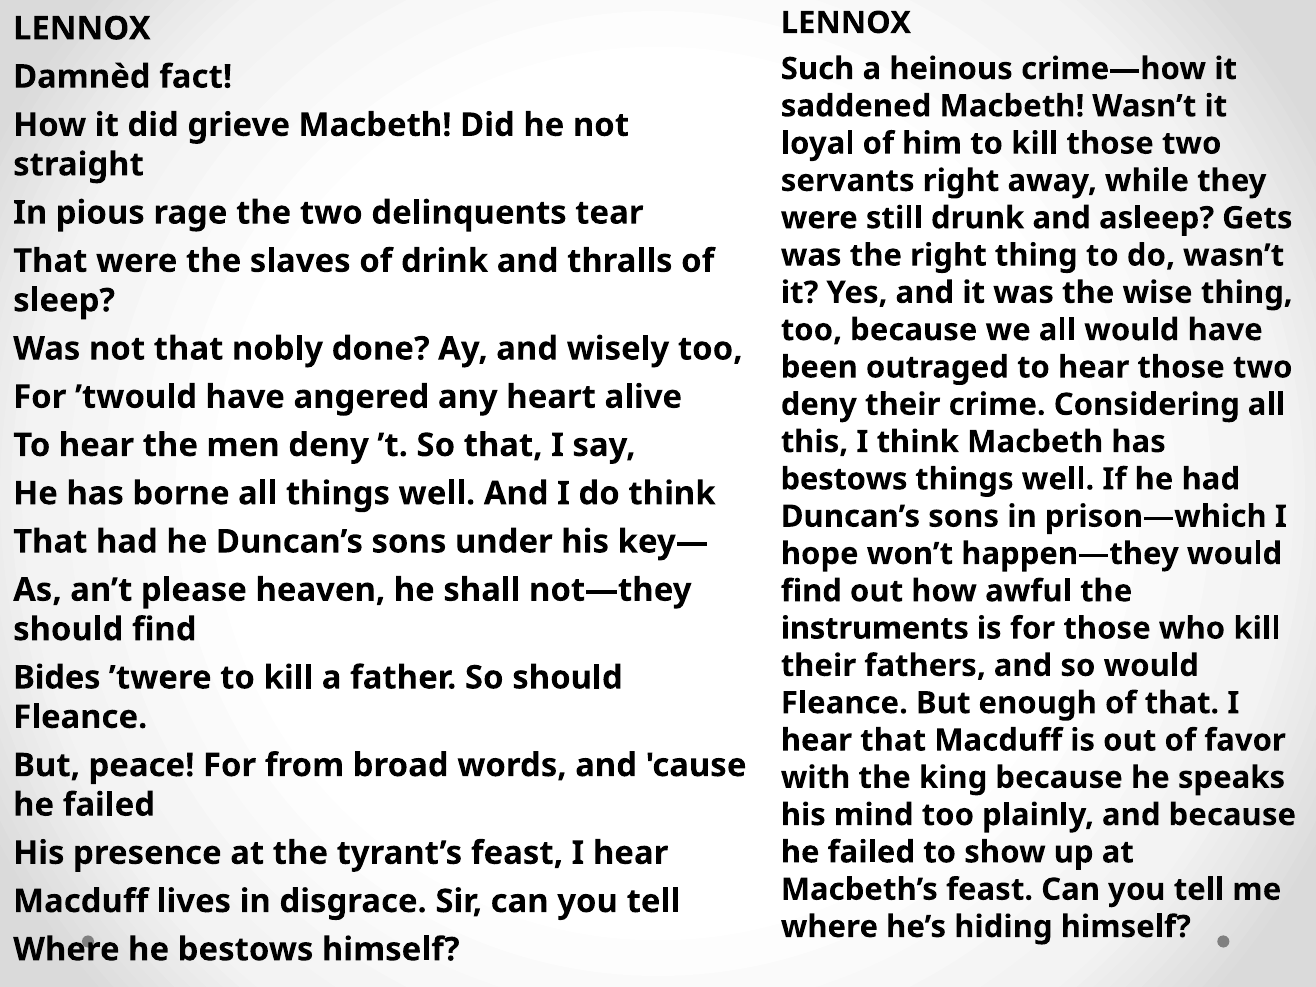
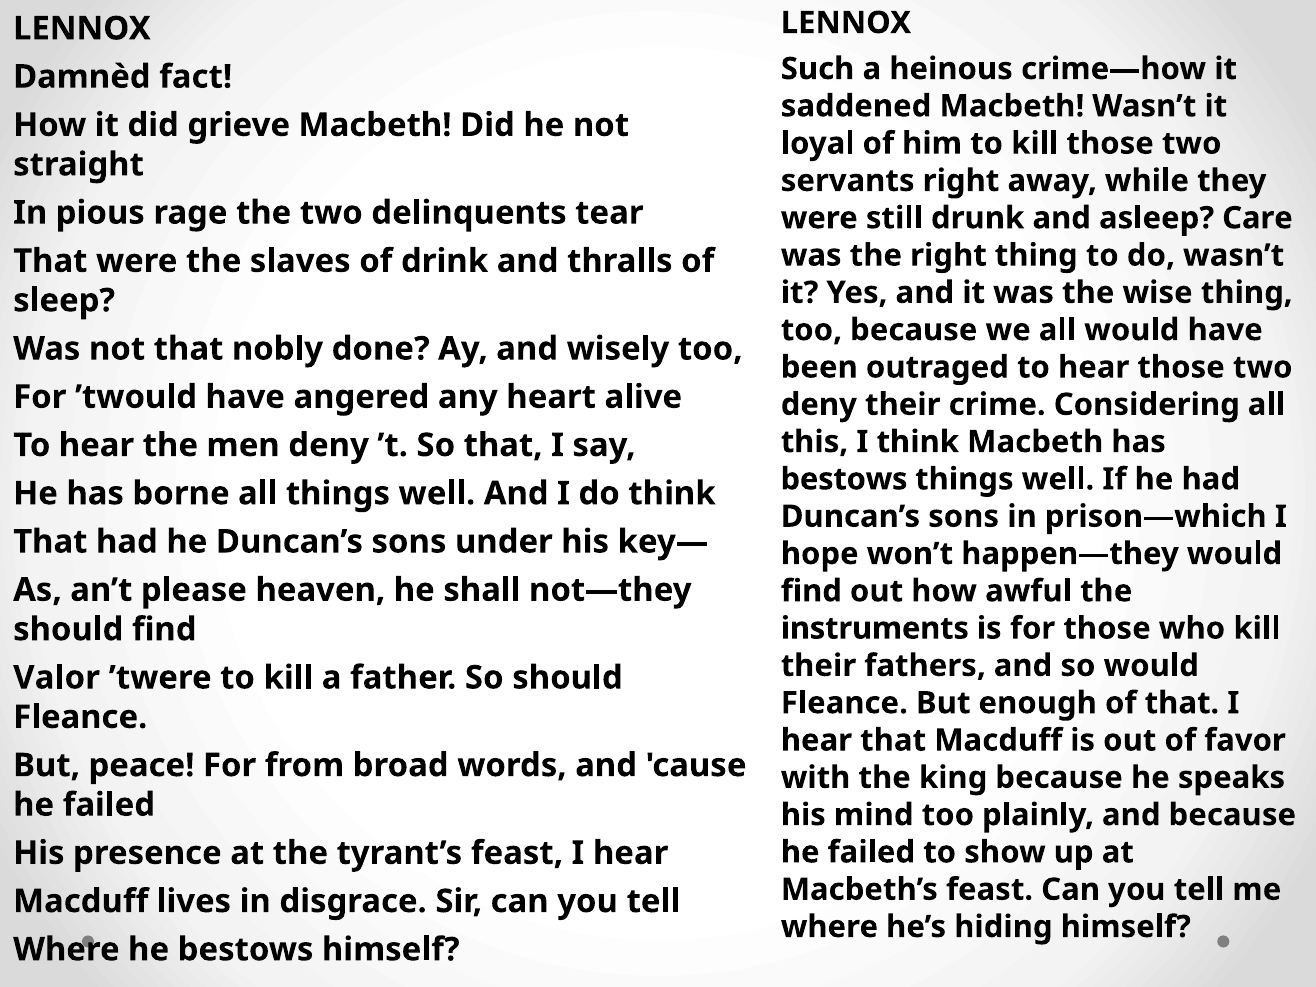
Gets: Gets -> Care
Bides: Bides -> Valor
